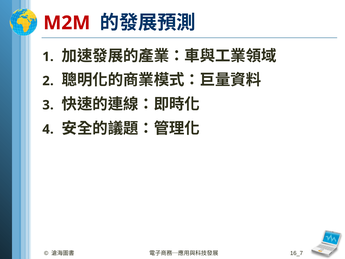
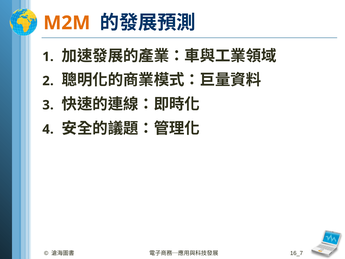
M2M colour: red -> orange
